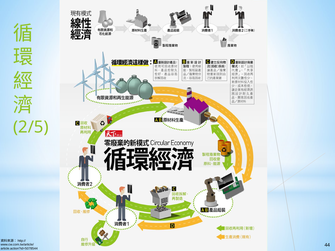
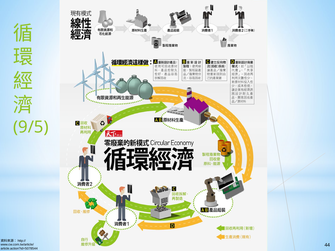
2/5: 2/5 -> 9/5
